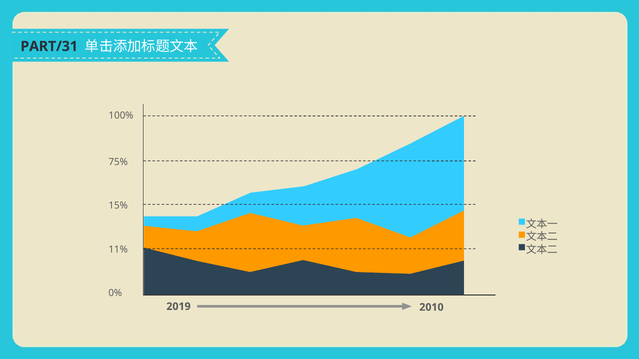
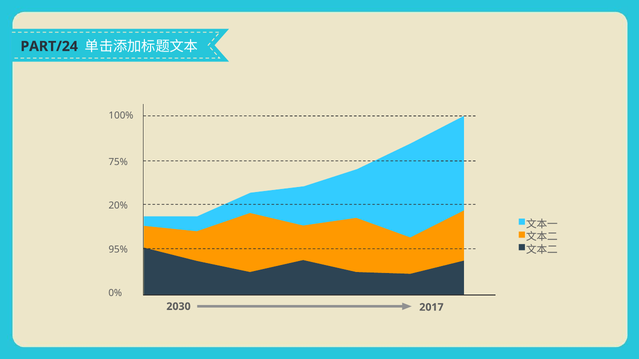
PART/31: PART/31 -> PART/24
15%: 15% -> 20%
11%: 11% -> 95%
2019: 2019 -> 2030
2010: 2010 -> 2017
